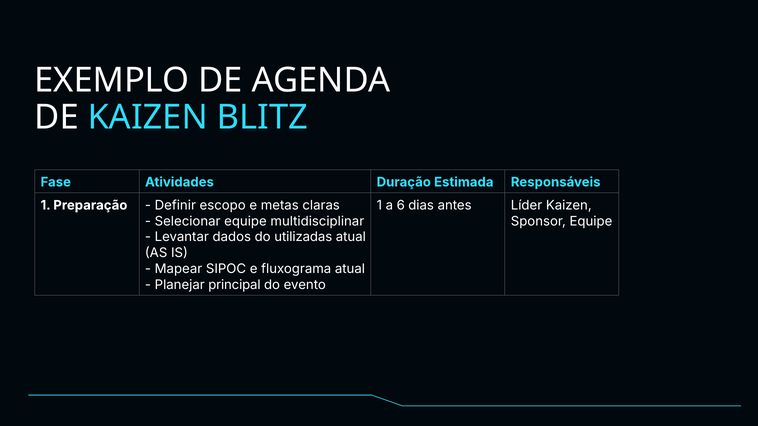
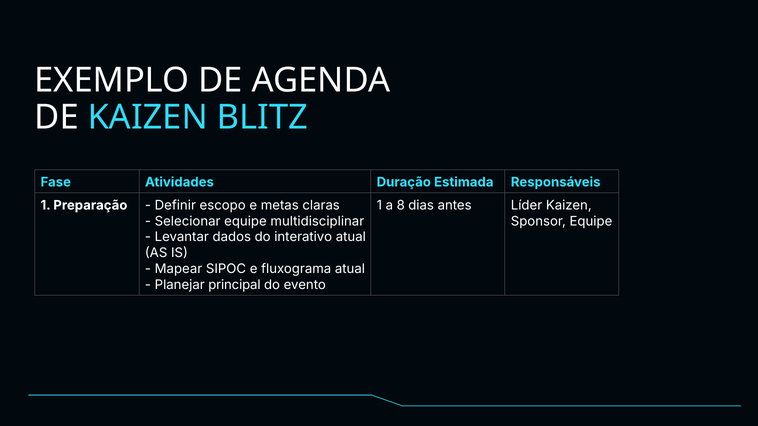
6: 6 -> 8
utilizadas: utilizadas -> interativo
